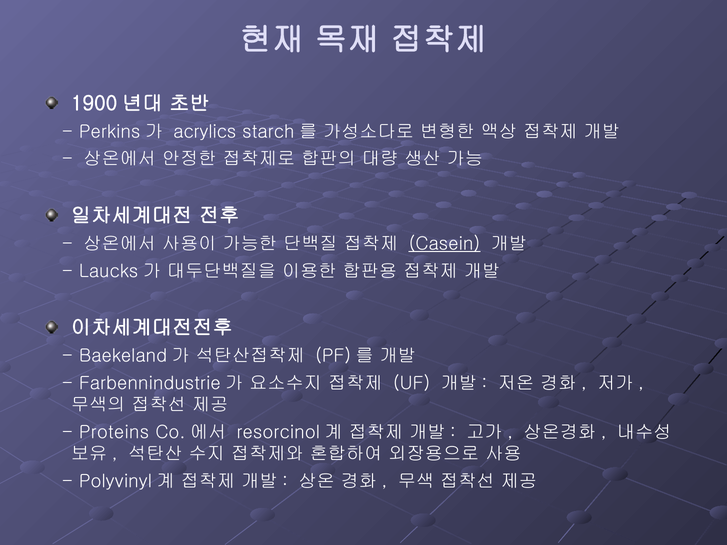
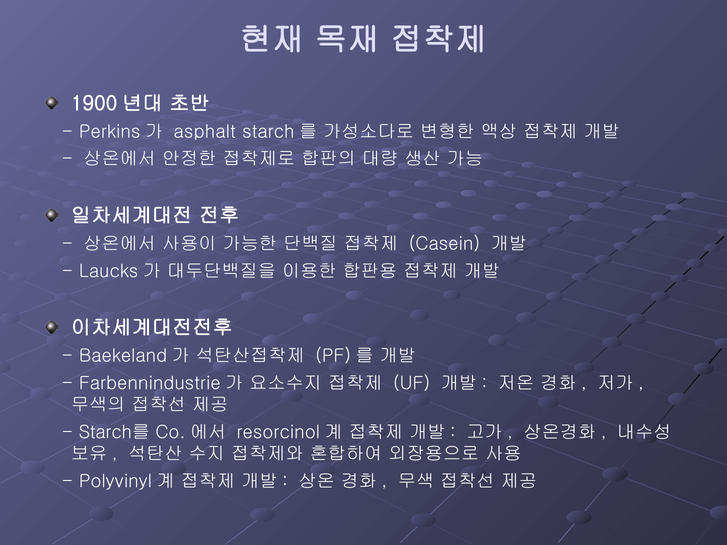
acrylics: acrylics -> asphalt
Casein underline: present -> none
Proteins at (114, 432): Proteins -> Starch를
